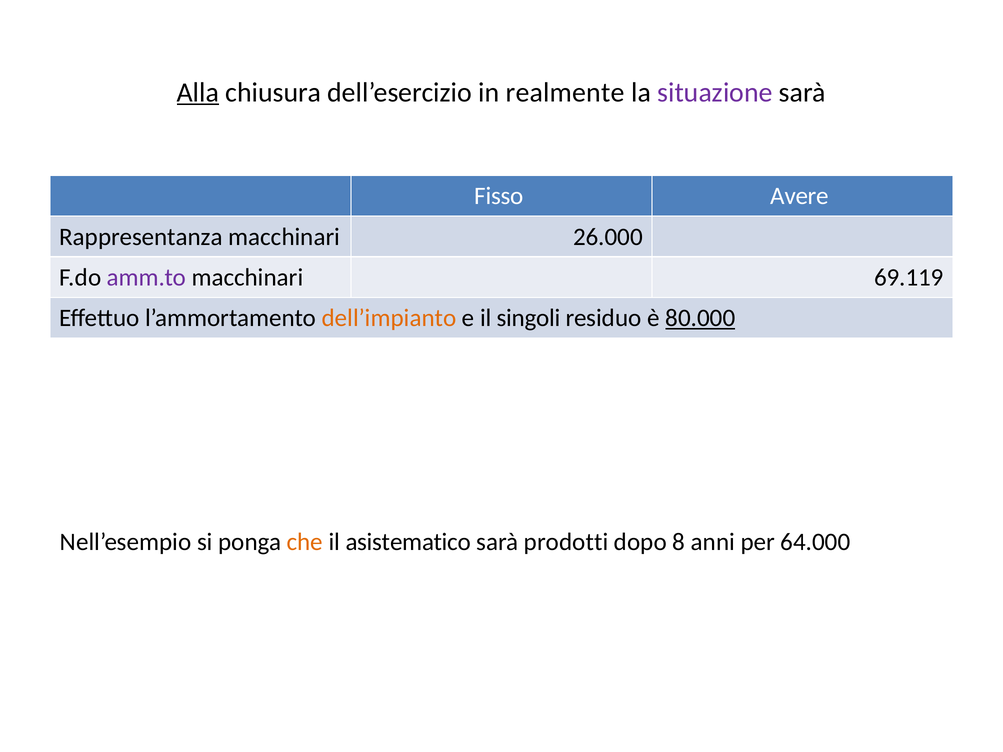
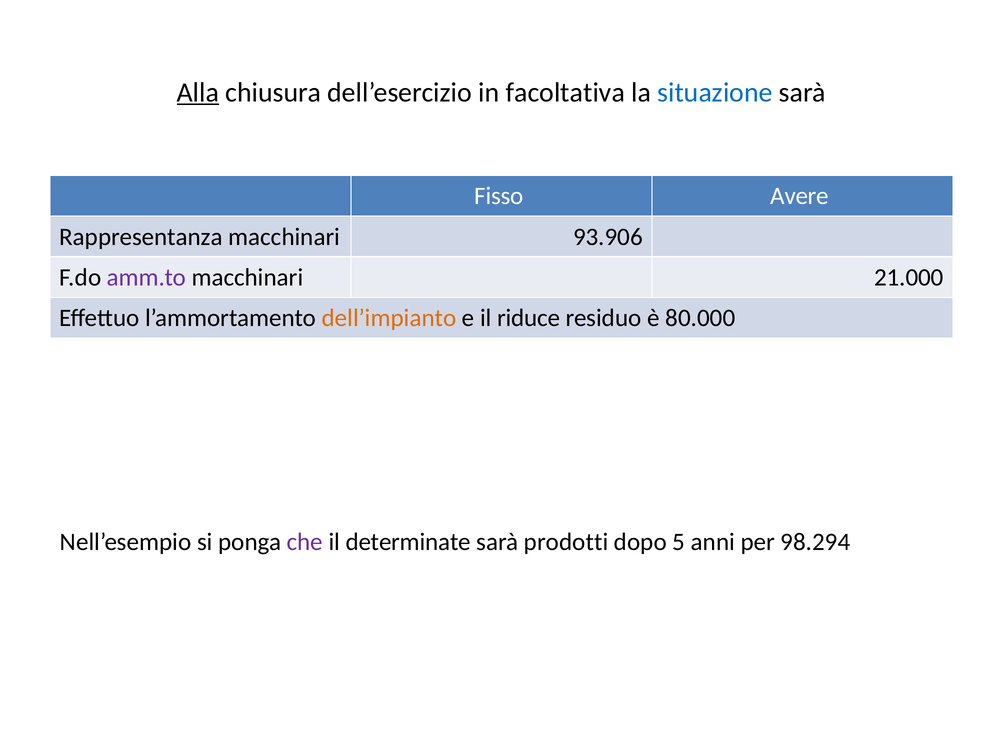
realmente: realmente -> facoltativa
situazione colour: purple -> blue
26.000: 26.000 -> 93.906
69.119: 69.119 -> 21.000
singoli: singoli -> riduce
80.000 underline: present -> none
che colour: orange -> purple
asistematico: asistematico -> determinate
8: 8 -> 5
64.000: 64.000 -> 98.294
